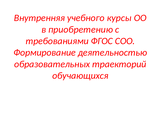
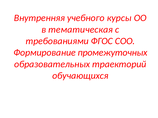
приобретению: приобретению -> тематическая
деятельностью: деятельностью -> промежуточных
